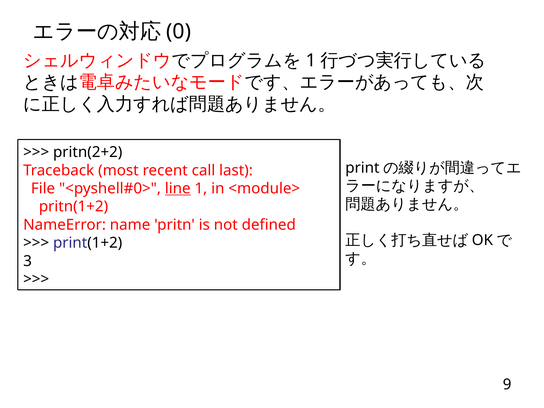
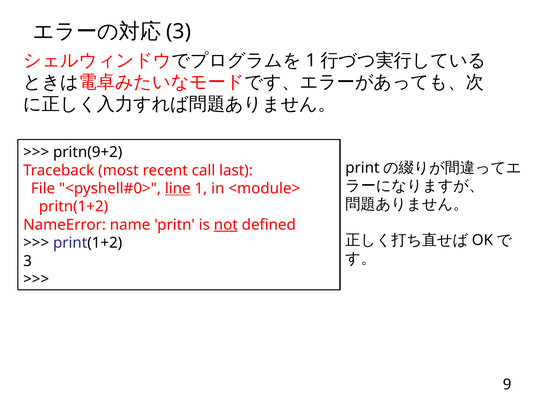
0 at (179, 31): 0 -> 3
pritn(2+2: pritn(2+2 -> pritn(9+2
not underline: none -> present
